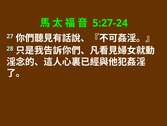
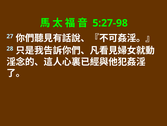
5:27-24: 5:27-24 -> 5:27-98
